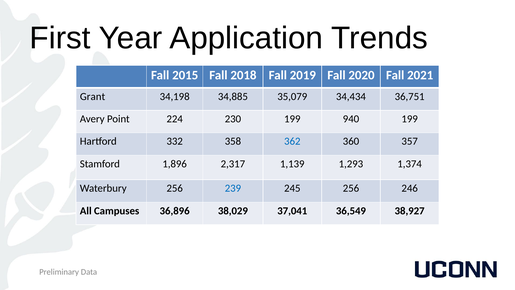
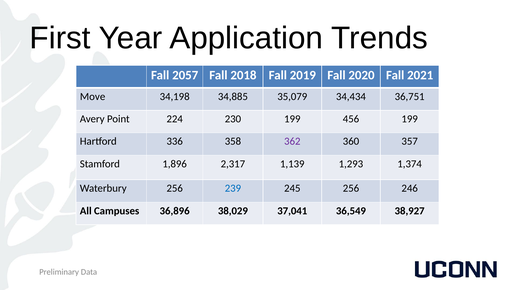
2015: 2015 -> 2057
Grant: Grant -> Move
940: 940 -> 456
332: 332 -> 336
362 colour: blue -> purple
